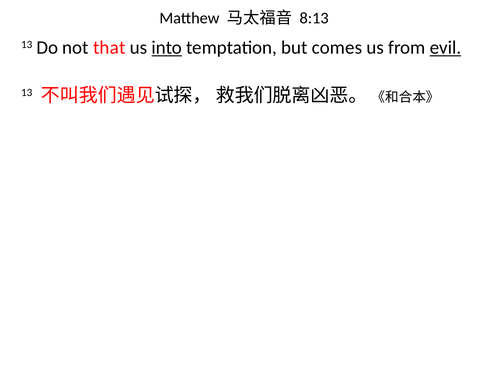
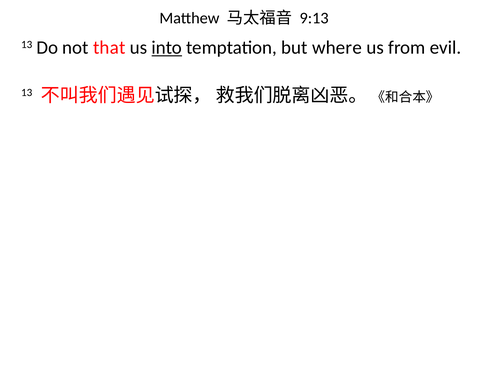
8:13: 8:13 -> 9:13
comes: comes -> where
evil underline: present -> none
